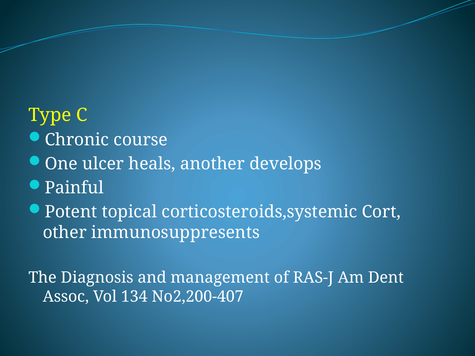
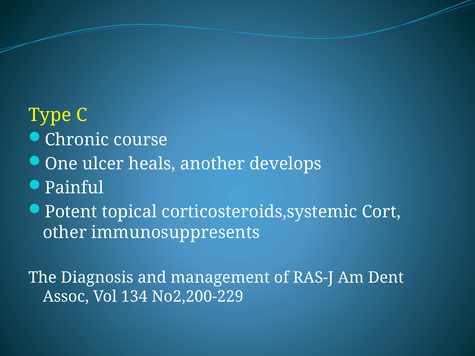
No2,200-407: No2,200-407 -> No2,200-229
